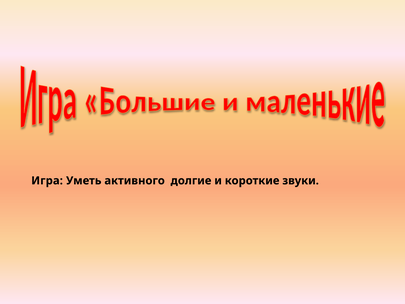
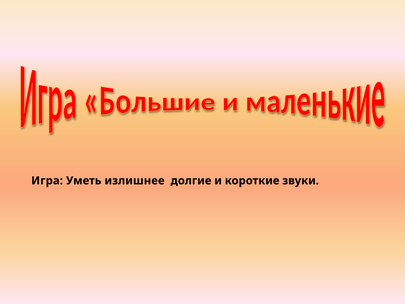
активного: активного -> излишнее
